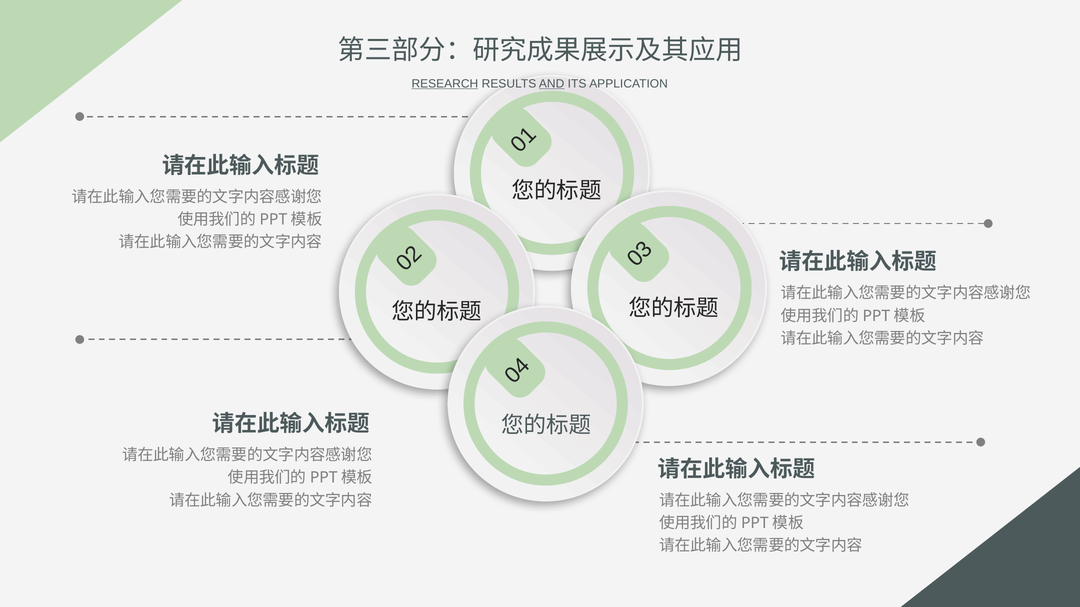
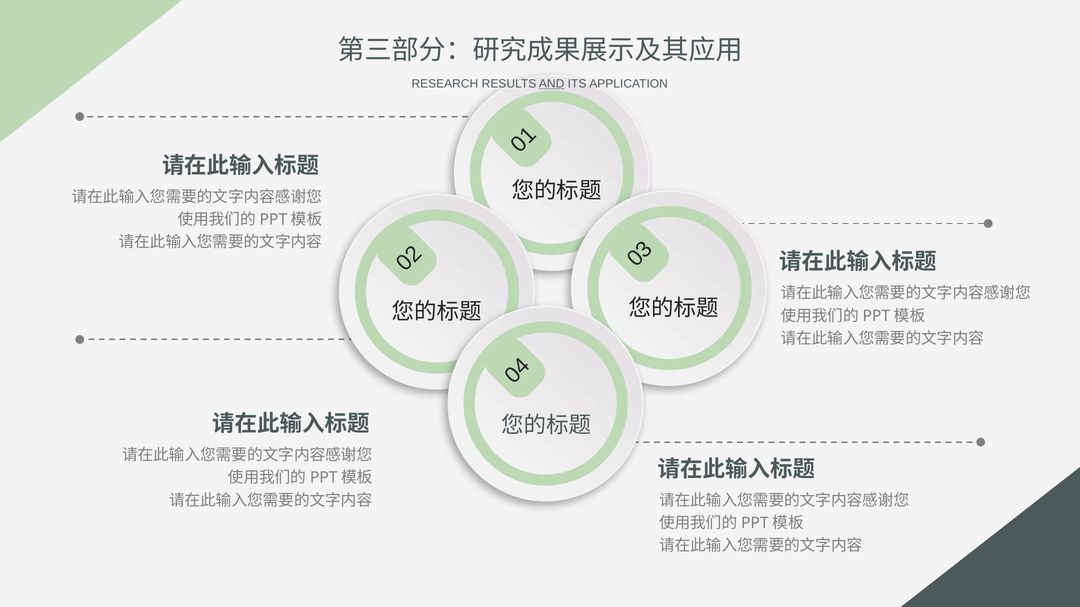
RESEARCH underline: present -> none
